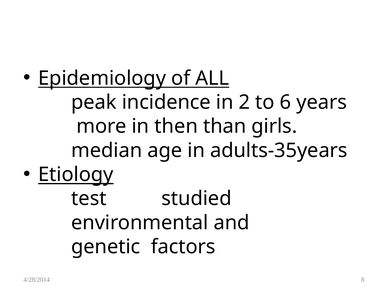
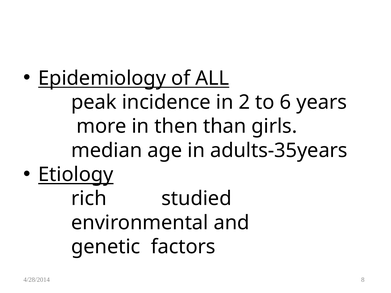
test: test -> rich
